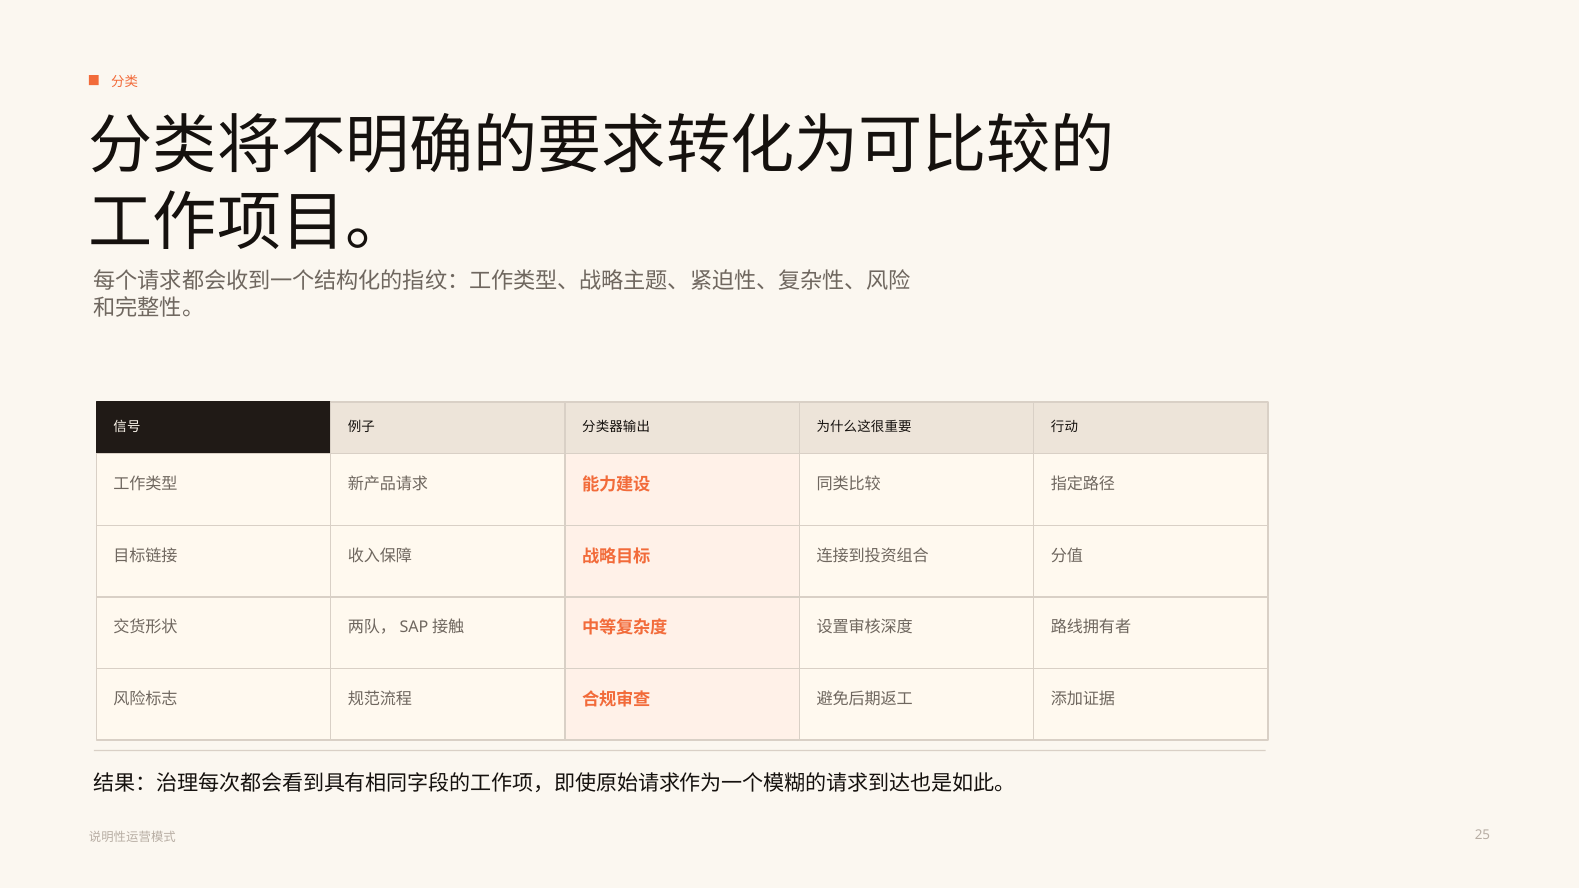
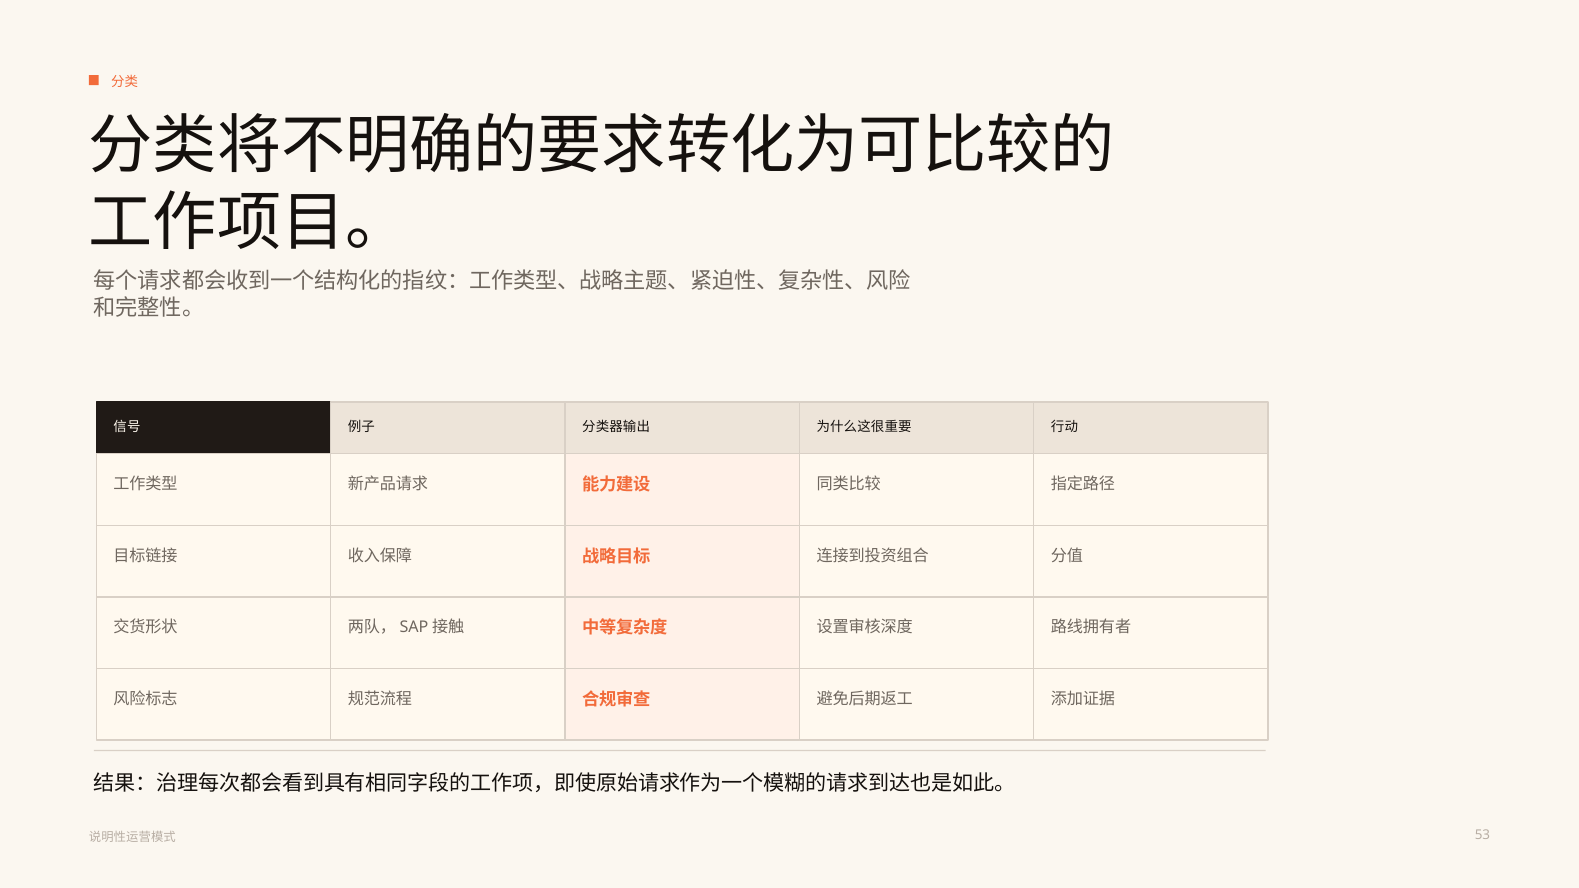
25: 25 -> 53
